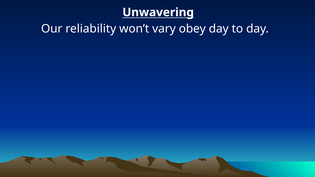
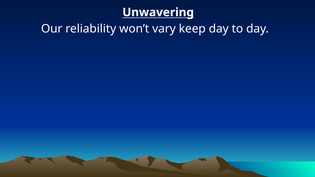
obey: obey -> keep
